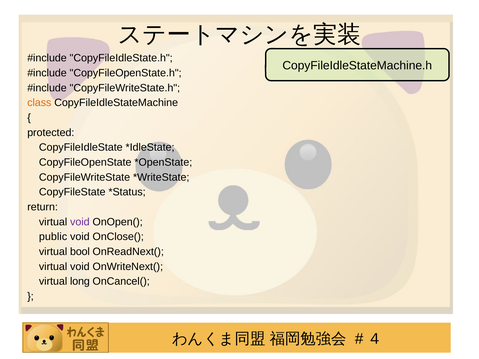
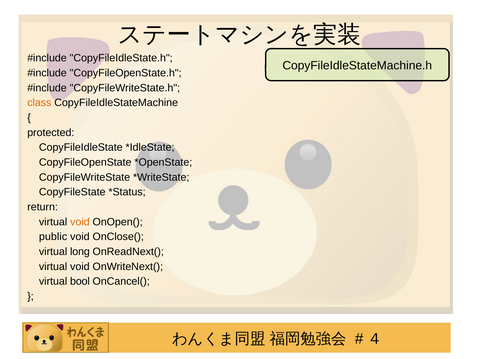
void at (80, 222) colour: purple -> orange
bool: bool -> long
long: long -> bool
